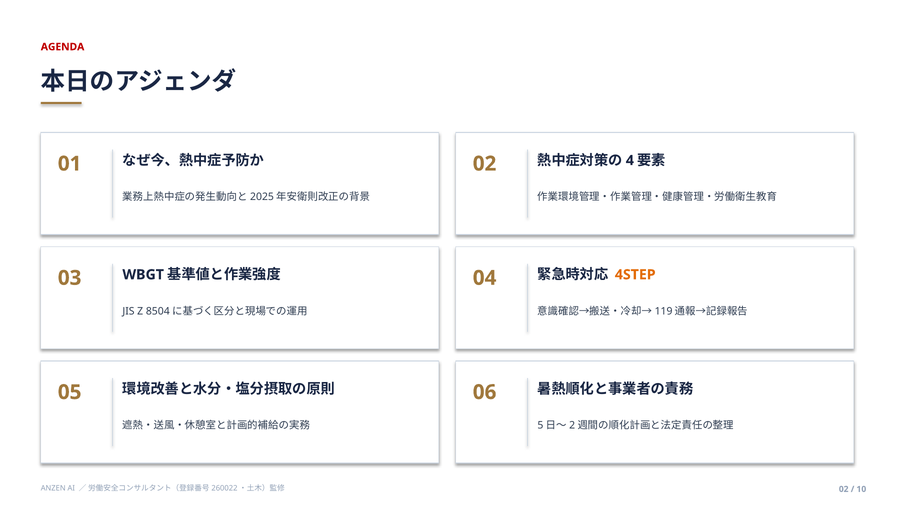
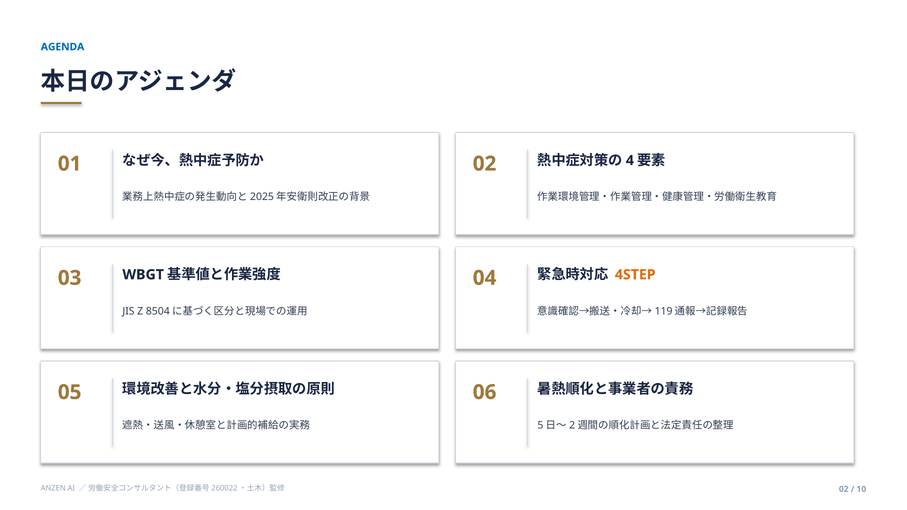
AGENDA colour: red -> blue
